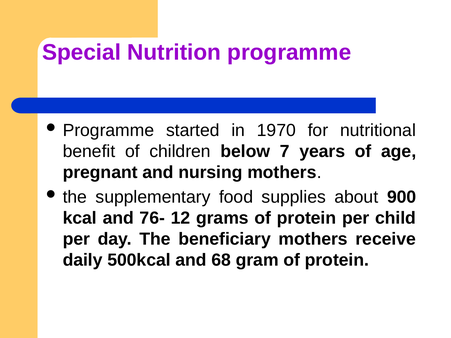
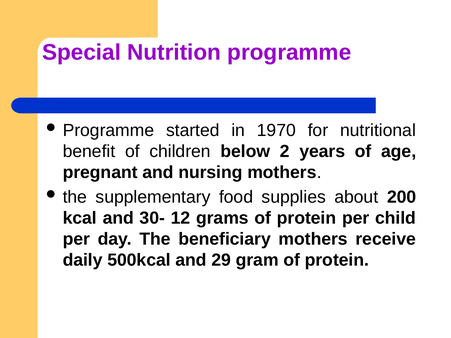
7: 7 -> 2
900: 900 -> 200
76-: 76- -> 30-
68: 68 -> 29
